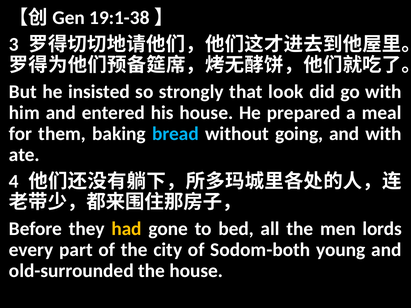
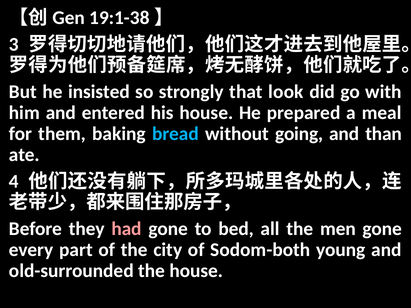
and with: with -> than
had colour: yellow -> pink
men lords: lords -> gone
